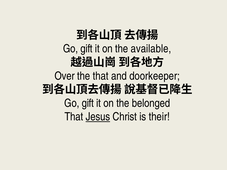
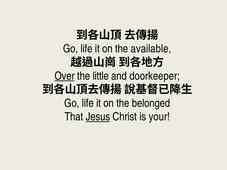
gift at (87, 49): gift -> life
Over underline: none -> present
the that: that -> little
gift at (88, 103): gift -> life
their: their -> your
